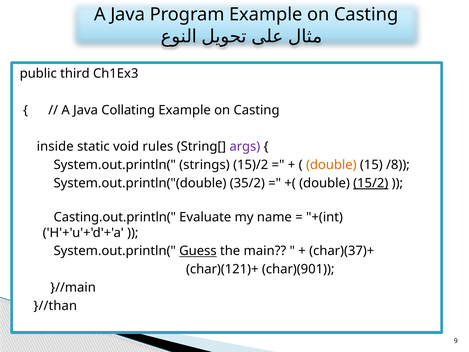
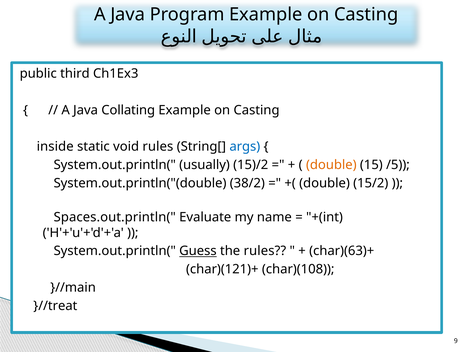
args colour: purple -> blue
strings: strings -> usually
/8: /8 -> /5
35/2: 35/2 -> 38/2
15/2 underline: present -> none
Casting.out.println(: Casting.out.println( -> Spaces.out.println(
the main: main -> rules
char)(37)+: char)(37)+ -> char)(63)+
char)(901: char)(901 -> char)(108
}//than: }//than -> }//treat
